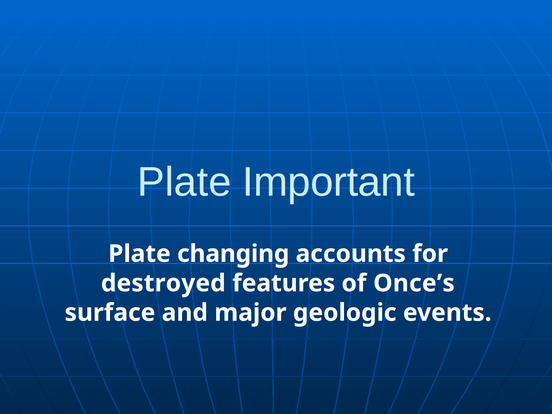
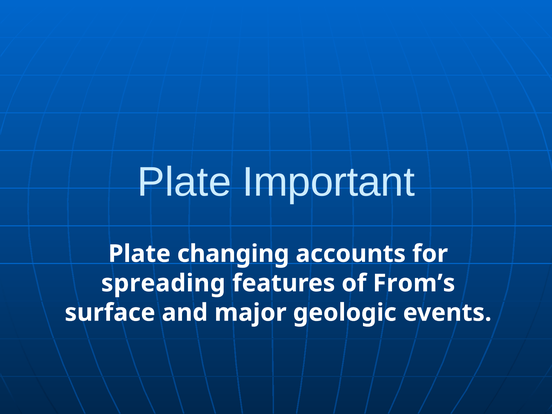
destroyed: destroyed -> spreading
Once’s: Once’s -> From’s
